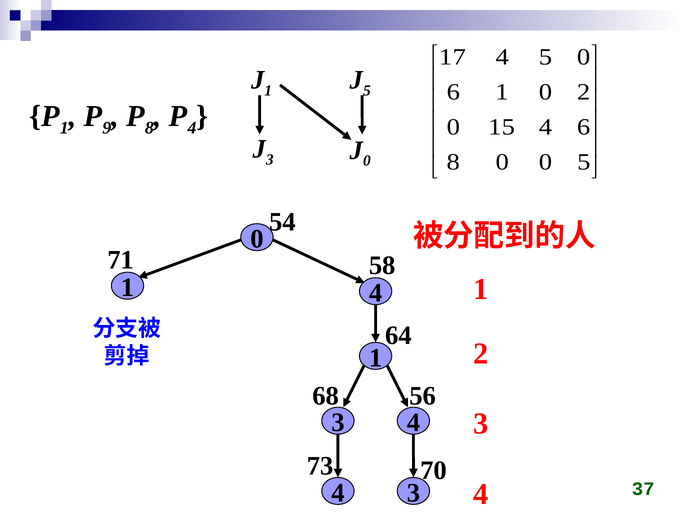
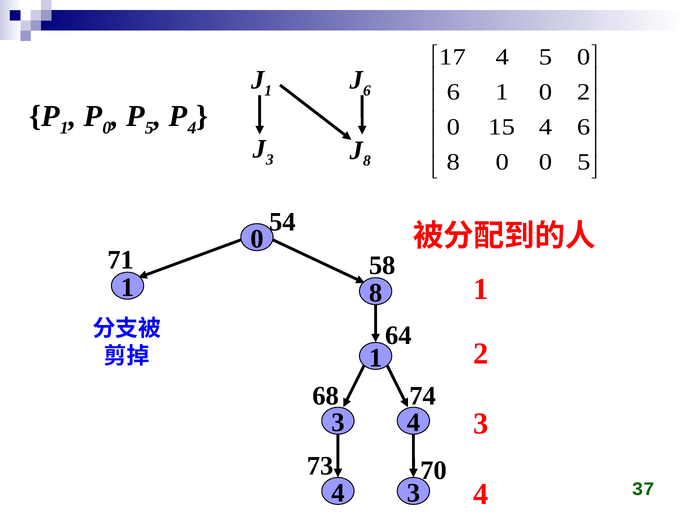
5 at (367, 90): 5 -> 6
9 at (107, 128): 9 -> 0
8 at (149, 128): 8 -> 5
0 at (367, 161): 0 -> 8
1 4: 4 -> 8
56: 56 -> 74
